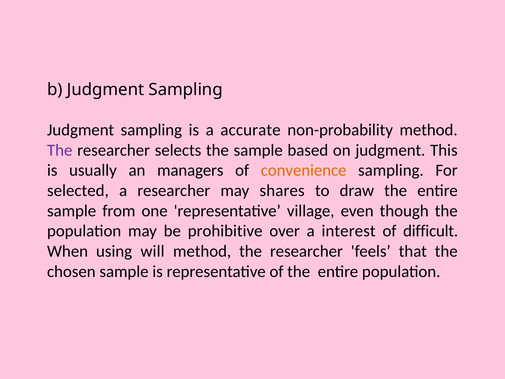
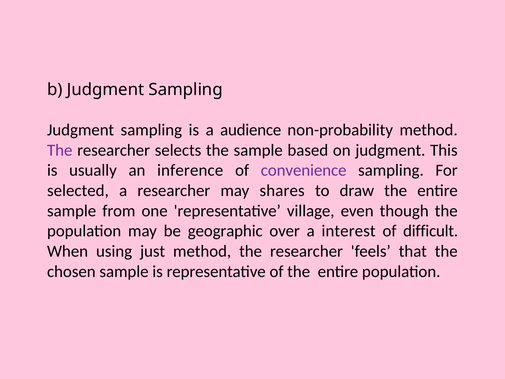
accurate: accurate -> audience
managers: managers -> inference
convenience colour: orange -> purple
prohibitive: prohibitive -> geographic
will: will -> just
